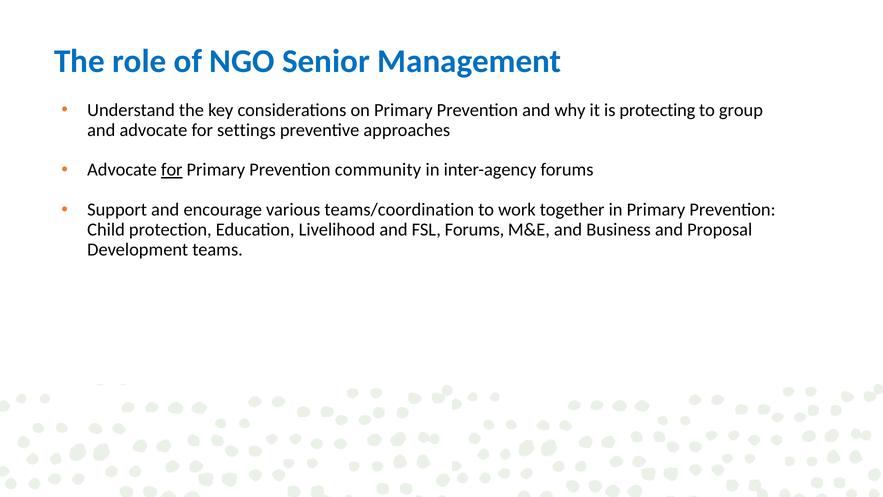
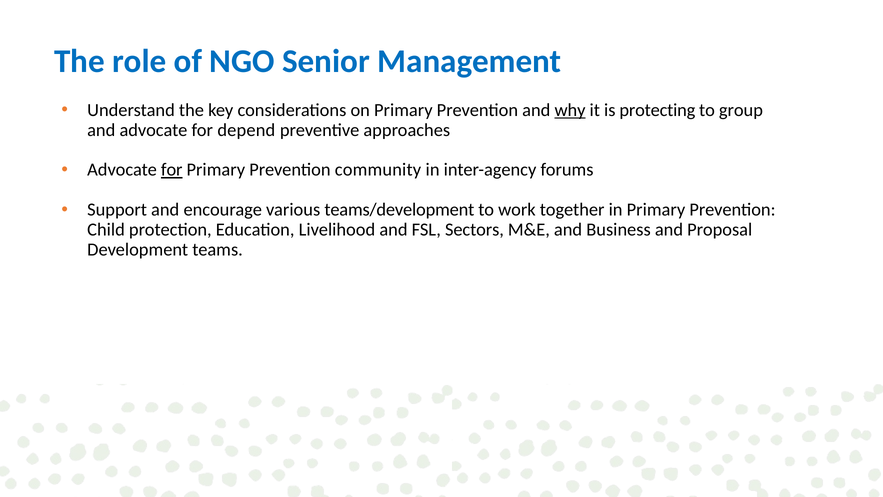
why underline: none -> present
settings: settings -> depend
teams/coordination: teams/coordination -> teams/development
FSL Forums: Forums -> Sectors
